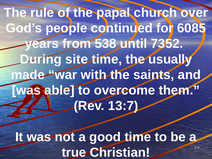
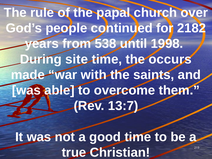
6085: 6085 -> 2182
7352: 7352 -> 1998
usually: usually -> occurs
